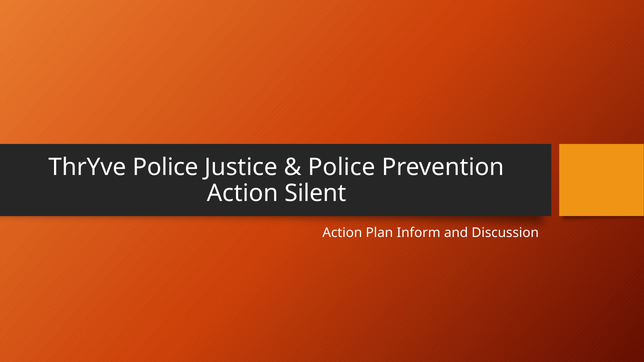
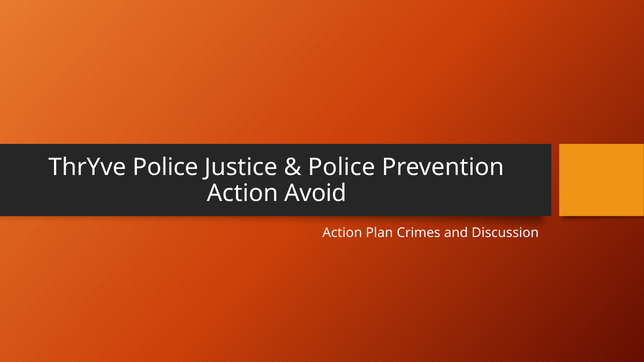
Silent: Silent -> Avoid
Inform: Inform -> Crimes
